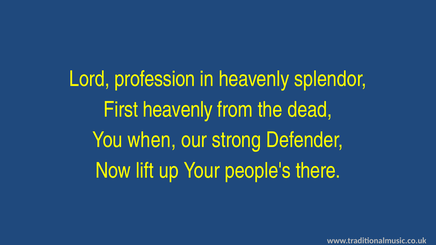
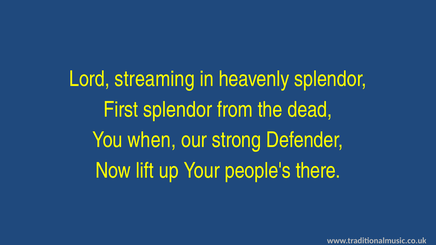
profession: profession -> streaming
First heavenly: heavenly -> splendor
